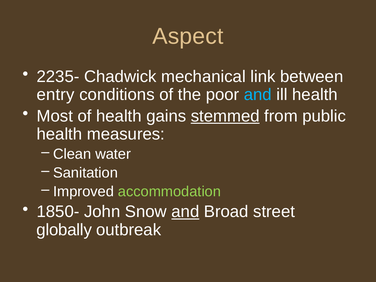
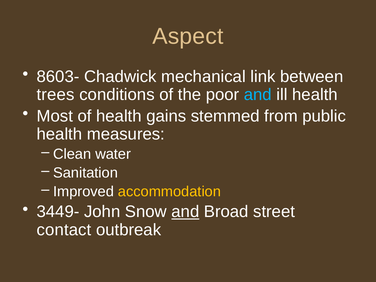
2235-: 2235- -> 8603-
entry: entry -> trees
stemmed underline: present -> none
accommodation colour: light green -> yellow
1850-: 1850- -> 3449-
globally: globally -> contact
